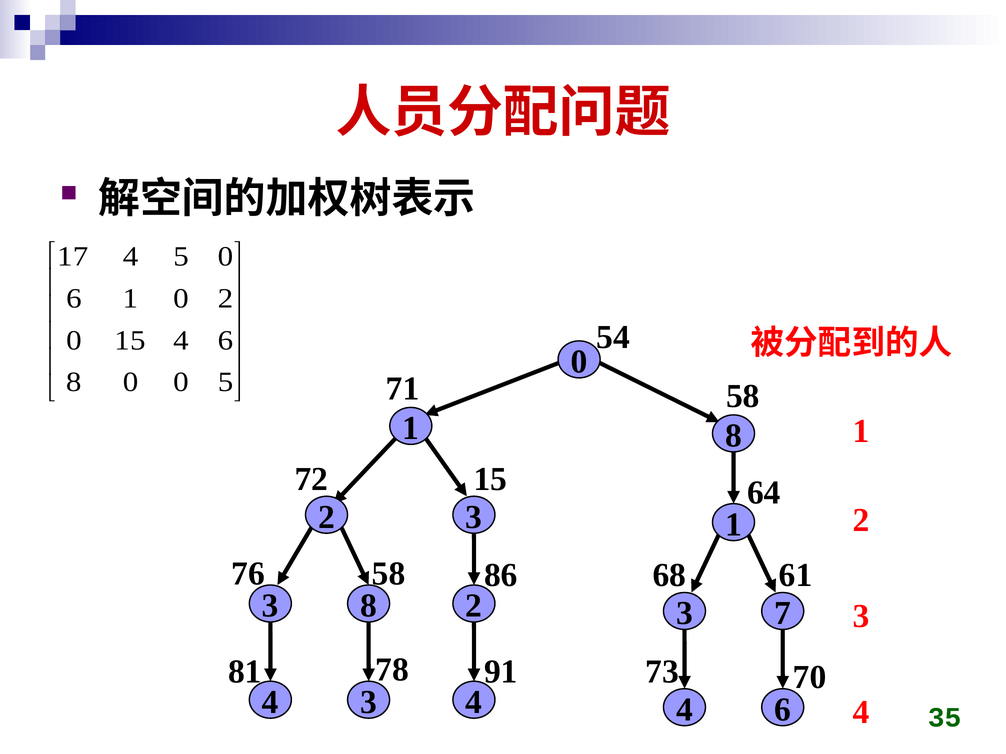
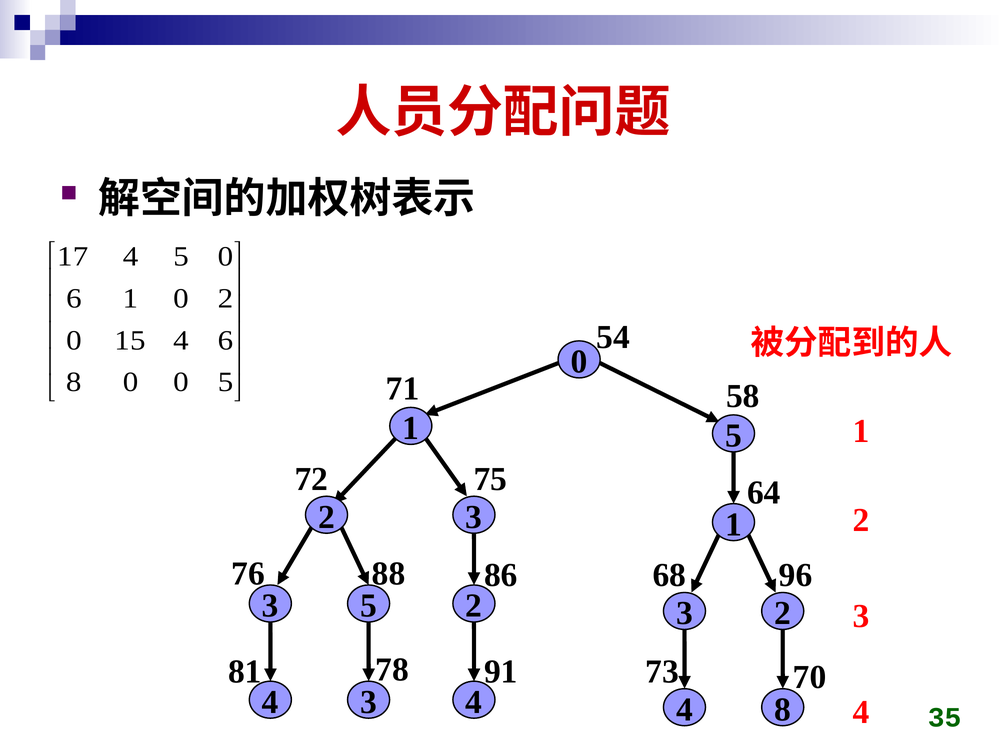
1 8: 8 -> 5
72 15: 15 -> 75
76 58: 58 -> 88
61: 61 -> 96
3 8: 8 -> 5
3 7: 7 -> 2
4 6: 6 -> 8
